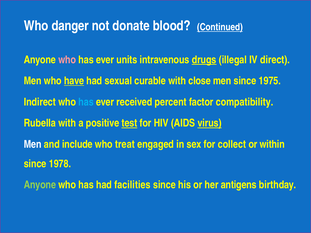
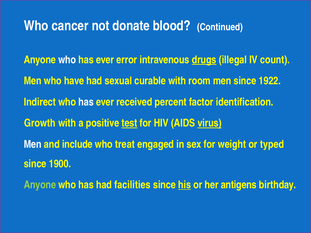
danger: danger -> cancer
Continued underline: present -> none
who at (67, 60) colour: pink -> white
units: units -> error
direct: direct -> count
have underline: present -> none
close: close -> room
1975: 1975 -> 1922
has at (86, 102) colour: light blue -> white
compatibility: compatibility -> identification
Rubella: Rubella -> Growth
collect: collect -> weight
within: within -> typed
1978: 1978 -> 1900
his underline: none -> present
